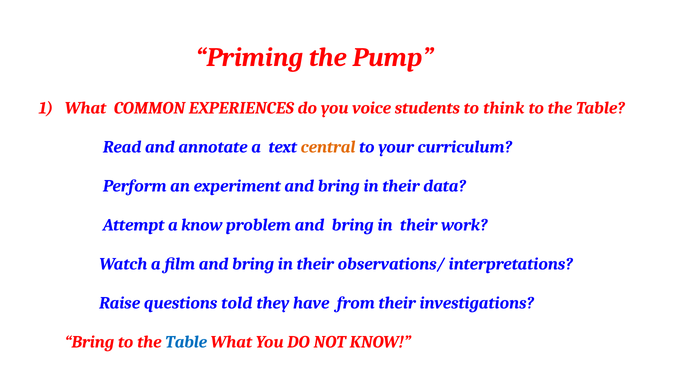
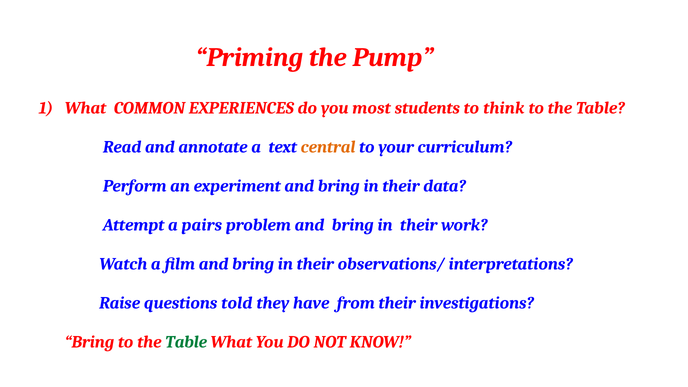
voice: voice -> most
a know: know -> pairs
Table at (186, 342) colour: blue -> green
